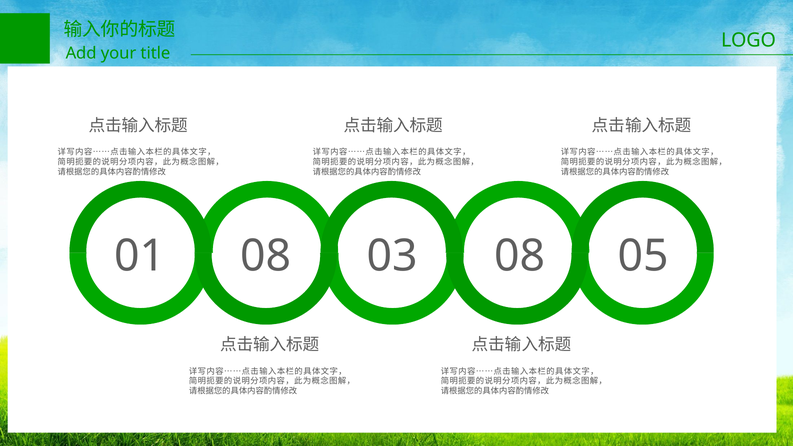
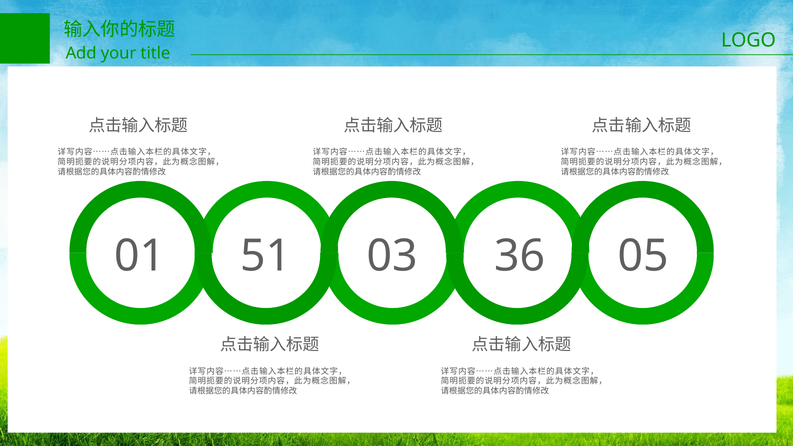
01 08: 08 -> 51
03 08: 08 -> 36
